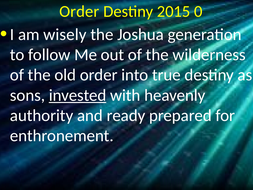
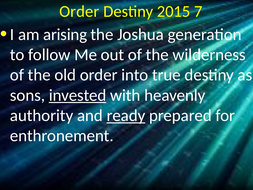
0: 0 -> 7
wisely: wisely -> arising
ready underline: none -> present
